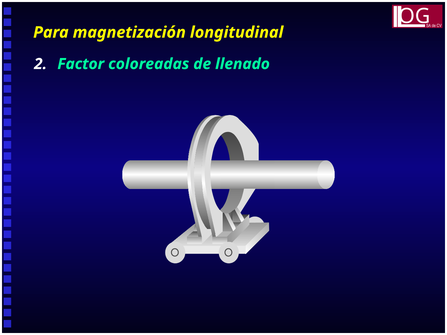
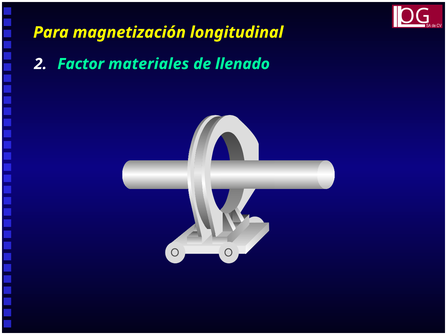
coloreadas: coloreadas -> materiales
